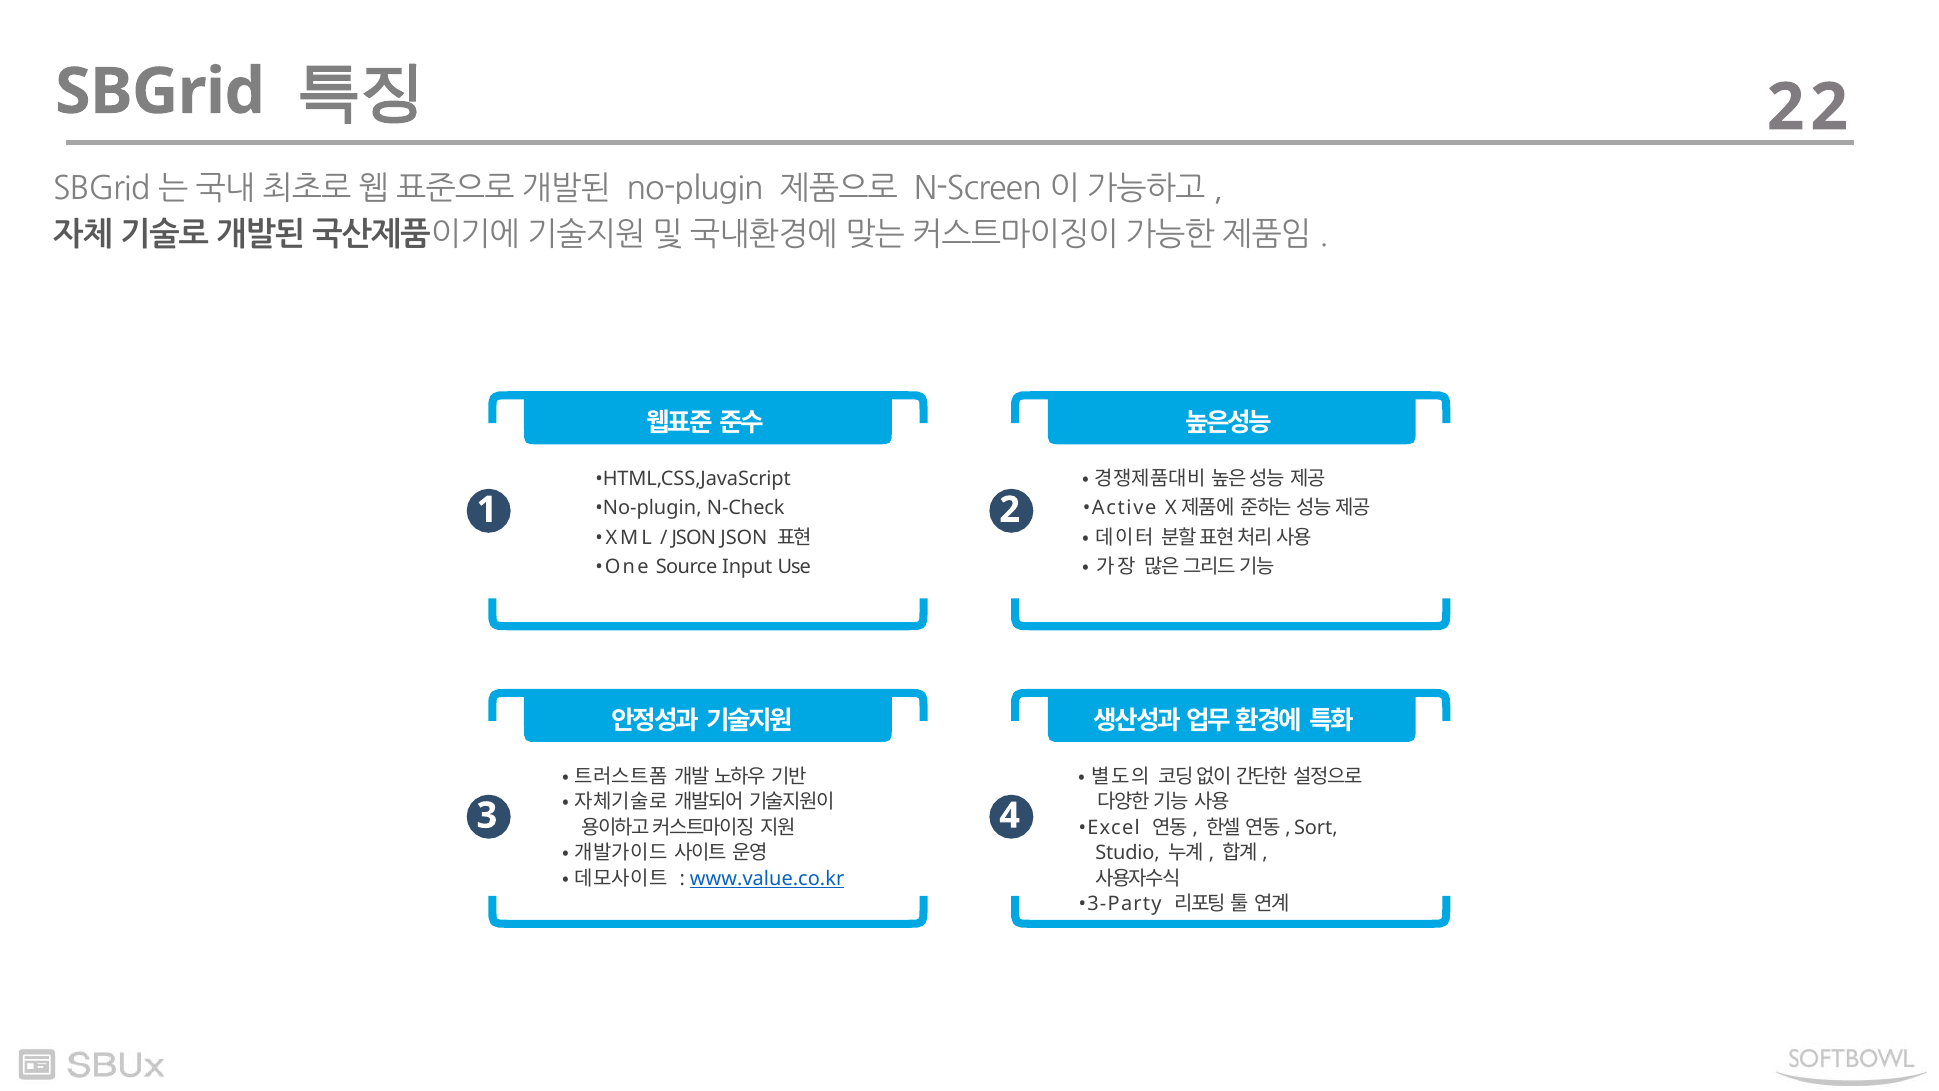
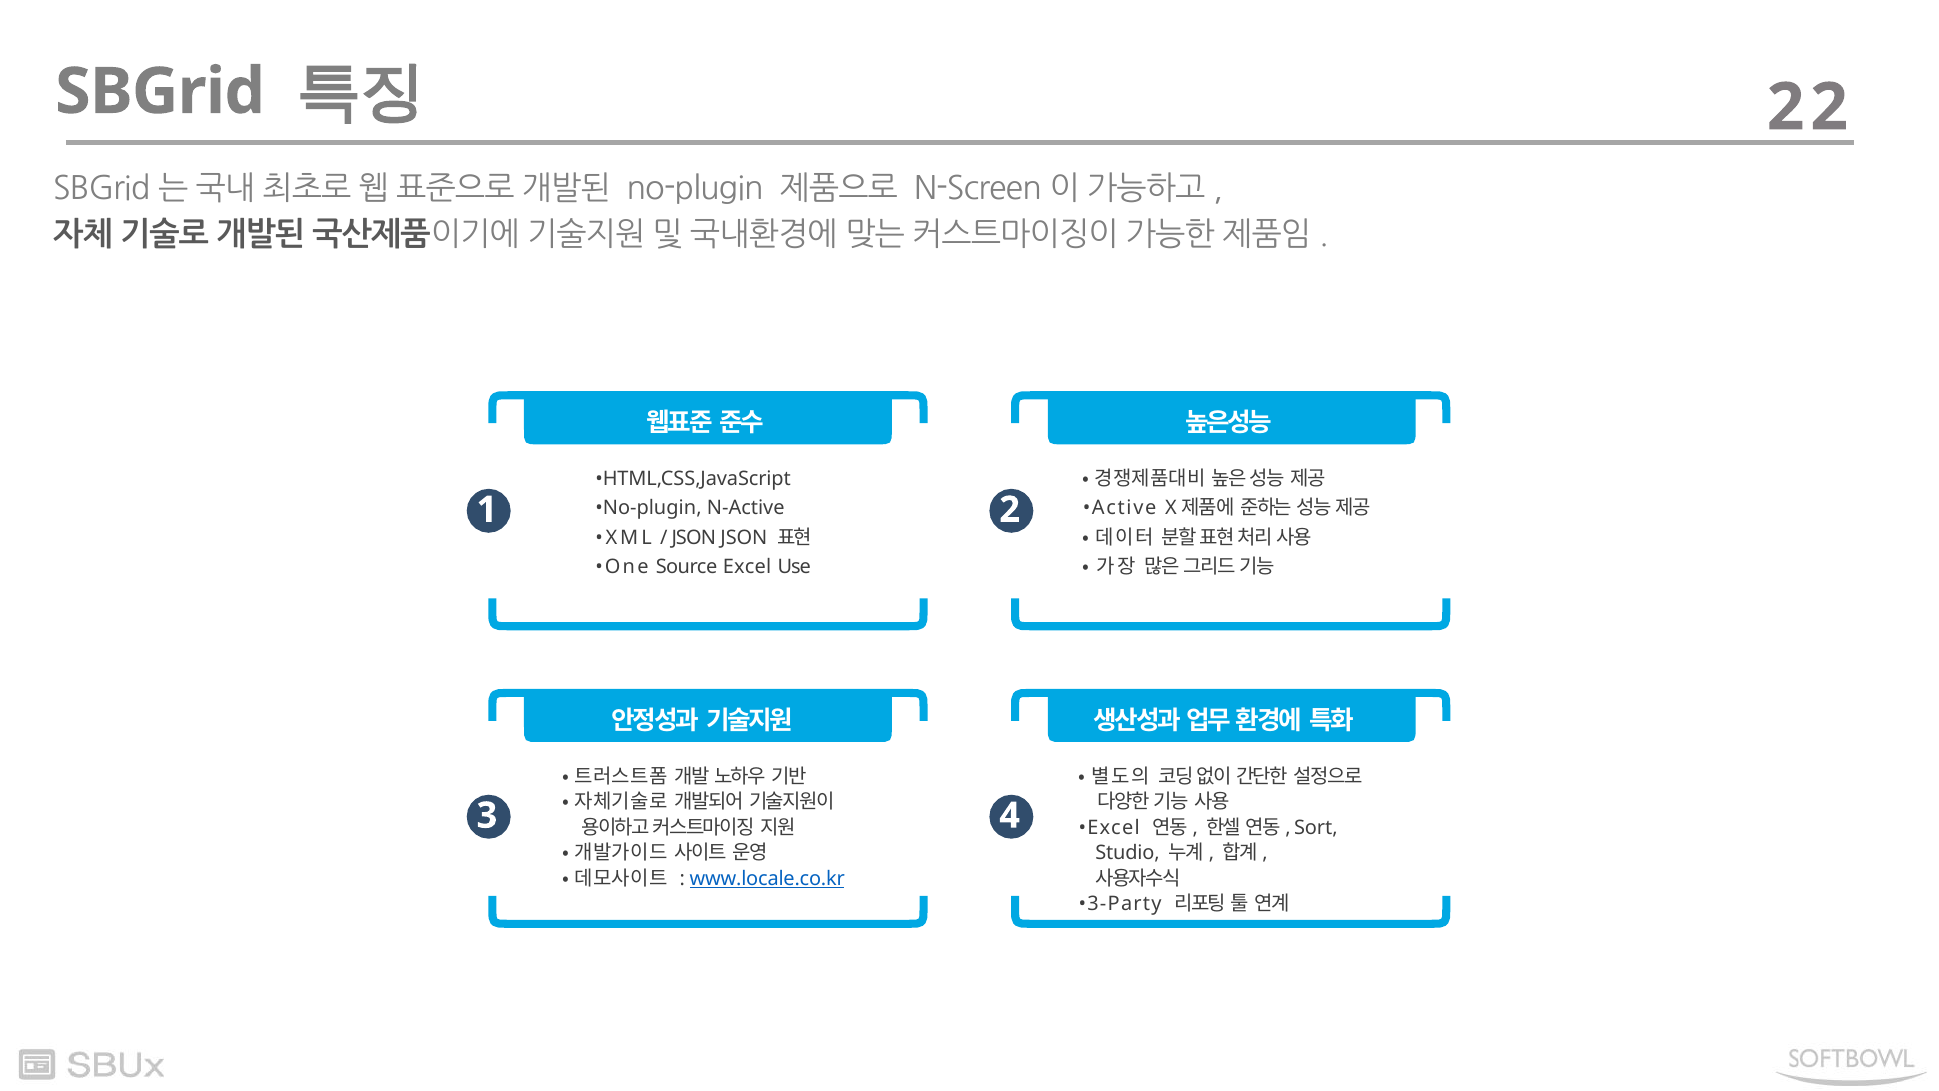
N-Check: N-Check -> N-Active
Source Input: Input -> Excel
www.value.co.kr: www.value.co.kr -> www.locale.co.kr
